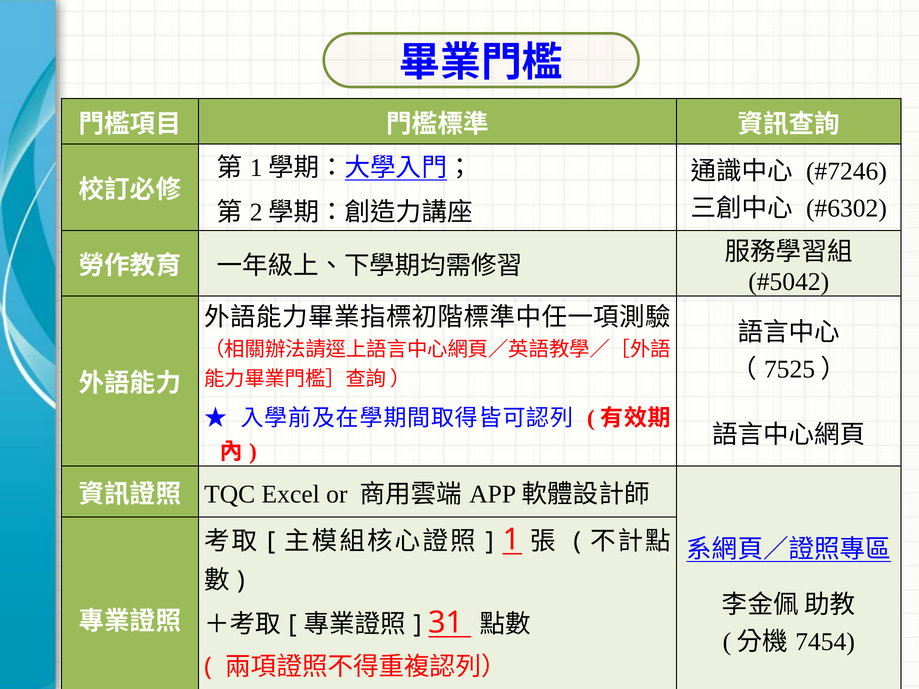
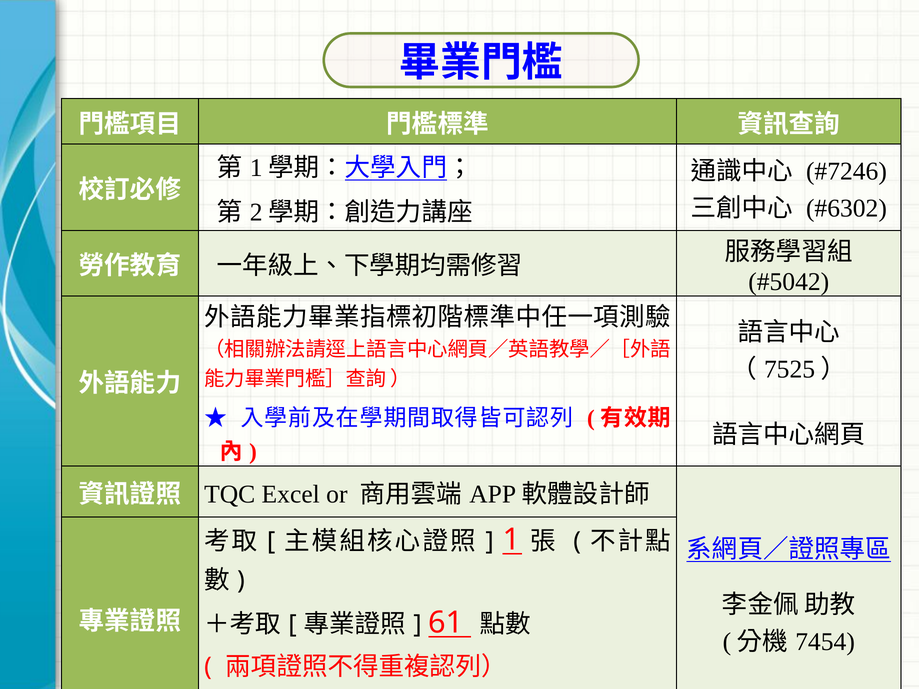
31: 31 -> 61
